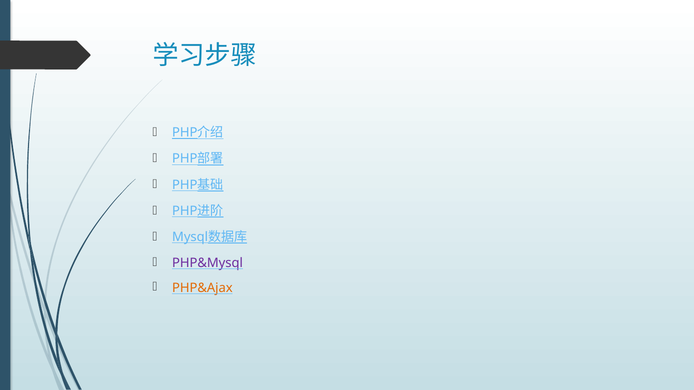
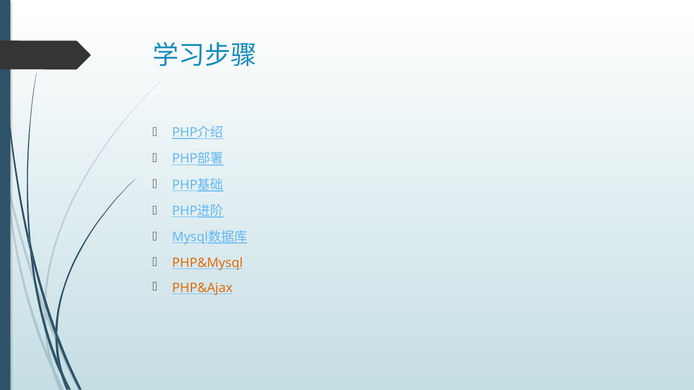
PHP&Mysql colour: purple -> orange
